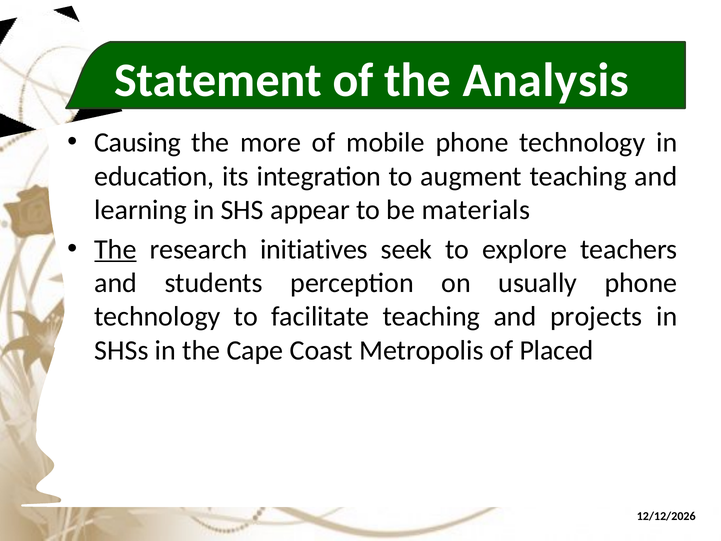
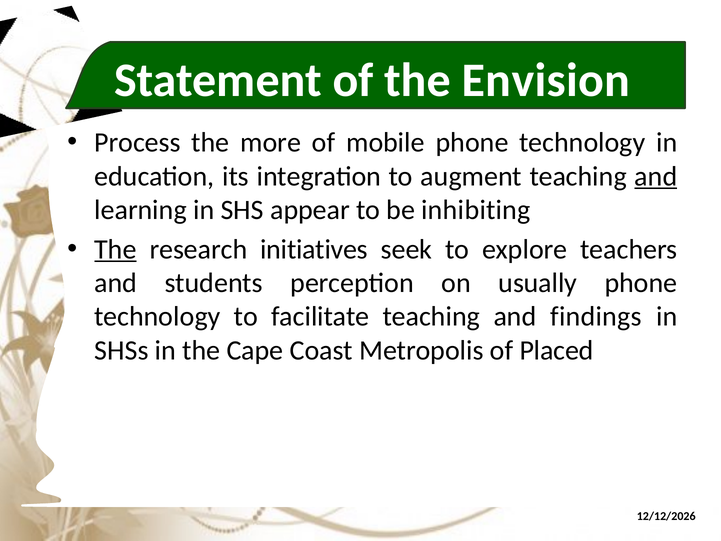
Analysis: Analysis -> Envision
Causing: Causing -> Process
and at (656, 176) underline: none -> present
materials: materials -> inhibiting
projects: projects -> findings
